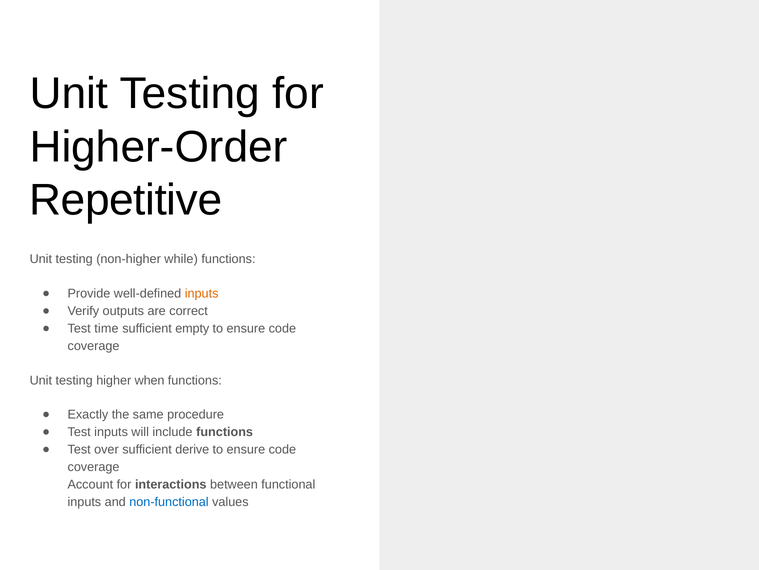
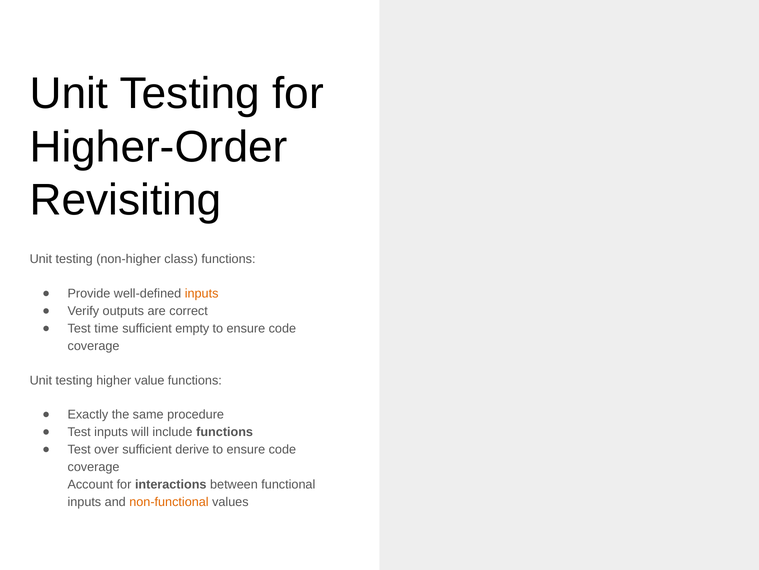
Repetitive: Repetitive -> Revisiting
while: while -> class
when: when -> value
non-functional colour: blue -> orange
